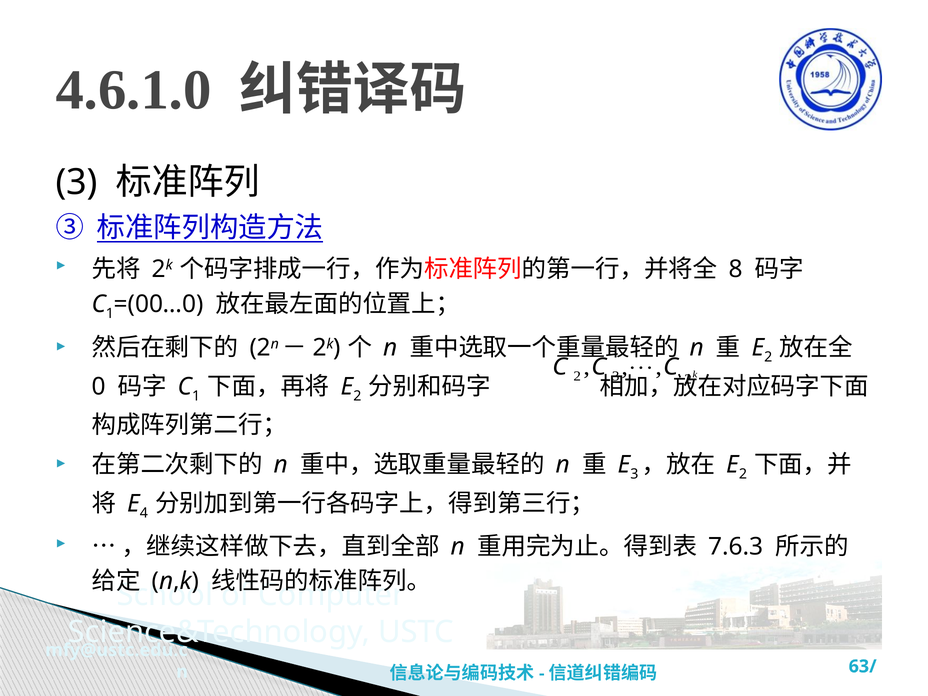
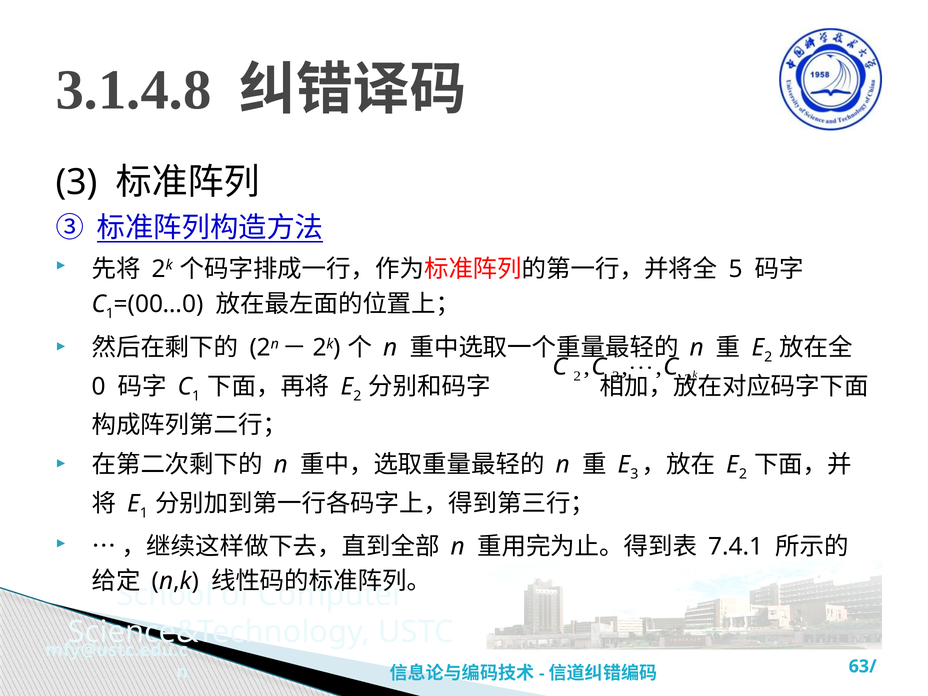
4.6.1.0: 4.6.1.0 -> 3.1.4.8
8: 8 -> 5
4 at (144, 513): 4 -> 1
7.6.3: 7.6.3 -> 7.4.1
